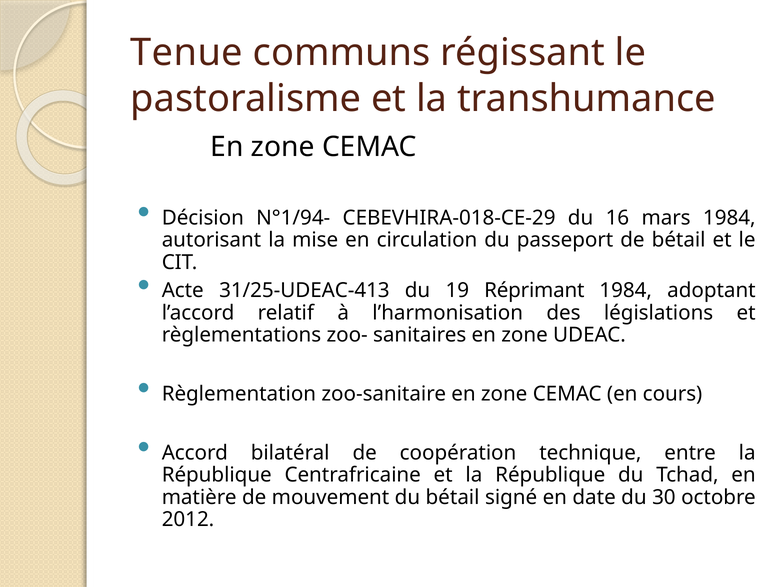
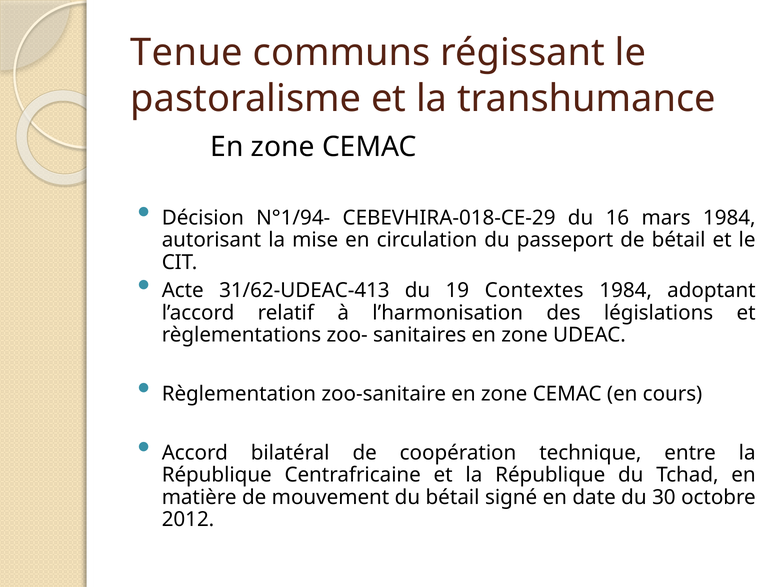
31/25-UDEAC-413: 31/25-UDEAC-413 -> 31/62-UDEAC-413
Réprimant: Réprimant -> Contextes
